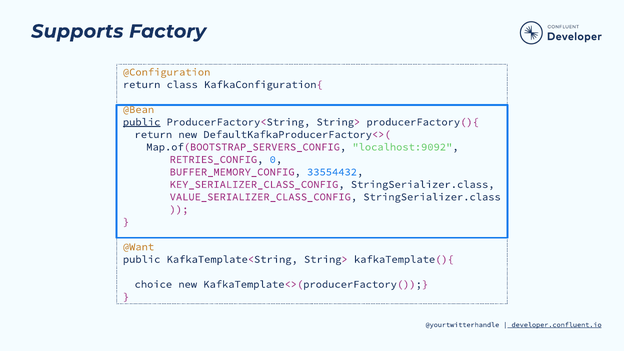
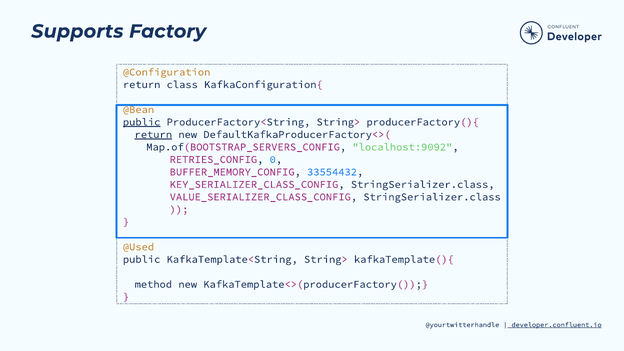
return at (153, 134) underline: none -> present
@Want: @Want -> @Used
choice: choice -> method
